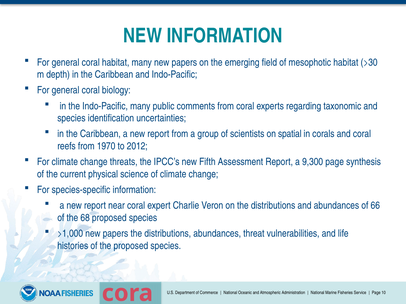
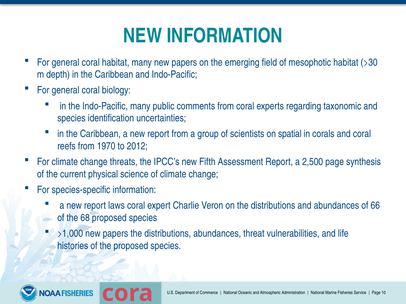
9,300: 9,300 -> 2,500
near: near -> laws
